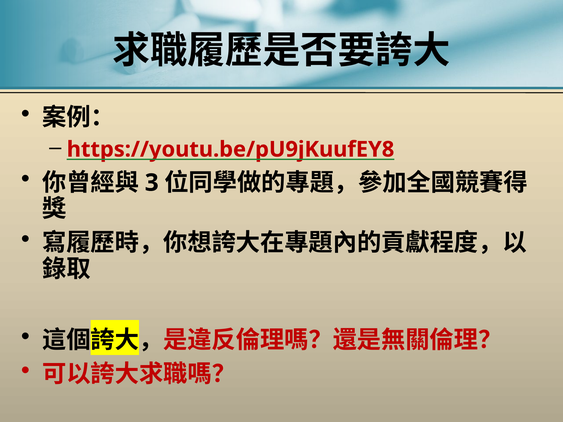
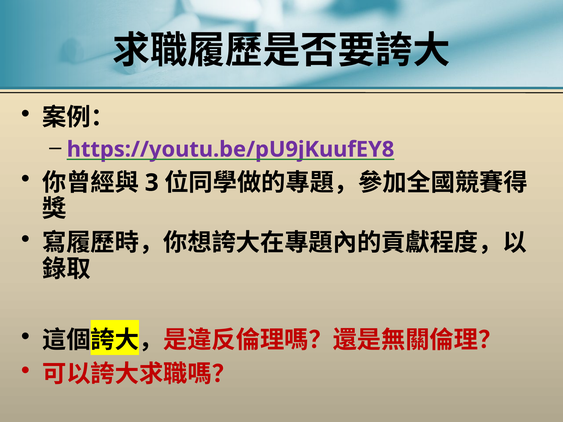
https://youtu.be/pU9jKuufEY8 colour: red -> purple
